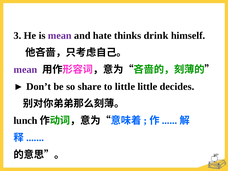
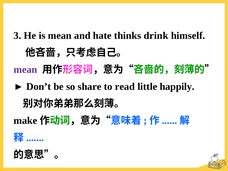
mean at (60, 36) colour: purple -> black
to little: little -> read
decides: decides -> happily
lunch: lunch -> make
